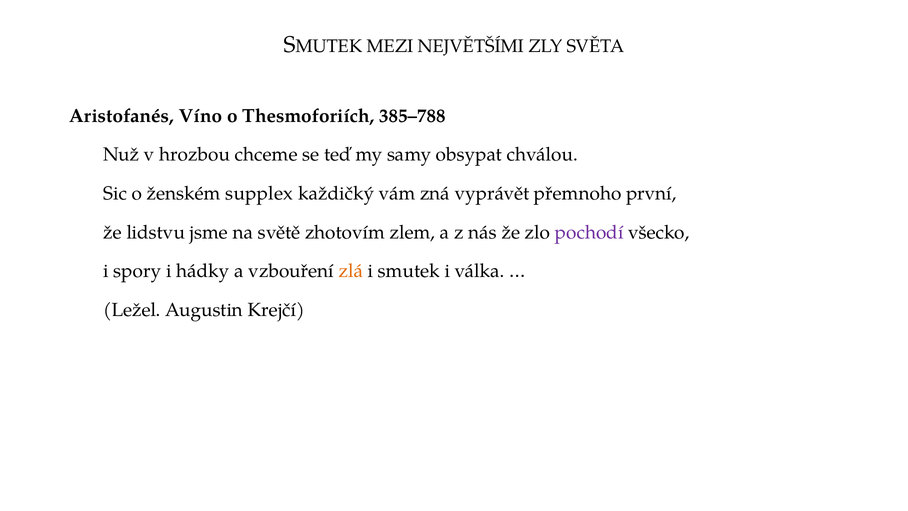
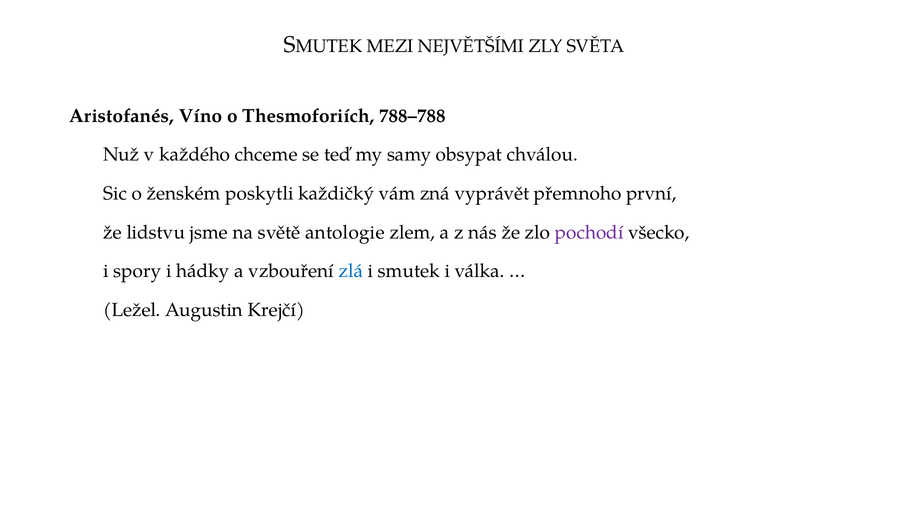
385–788: 385–788 -> 788–788
hrozbou: hrozbou -> každého
supplex: supplex -> poskytli
zhotovím: zhotovím -> antologie
zlá colour: orange -> blue
